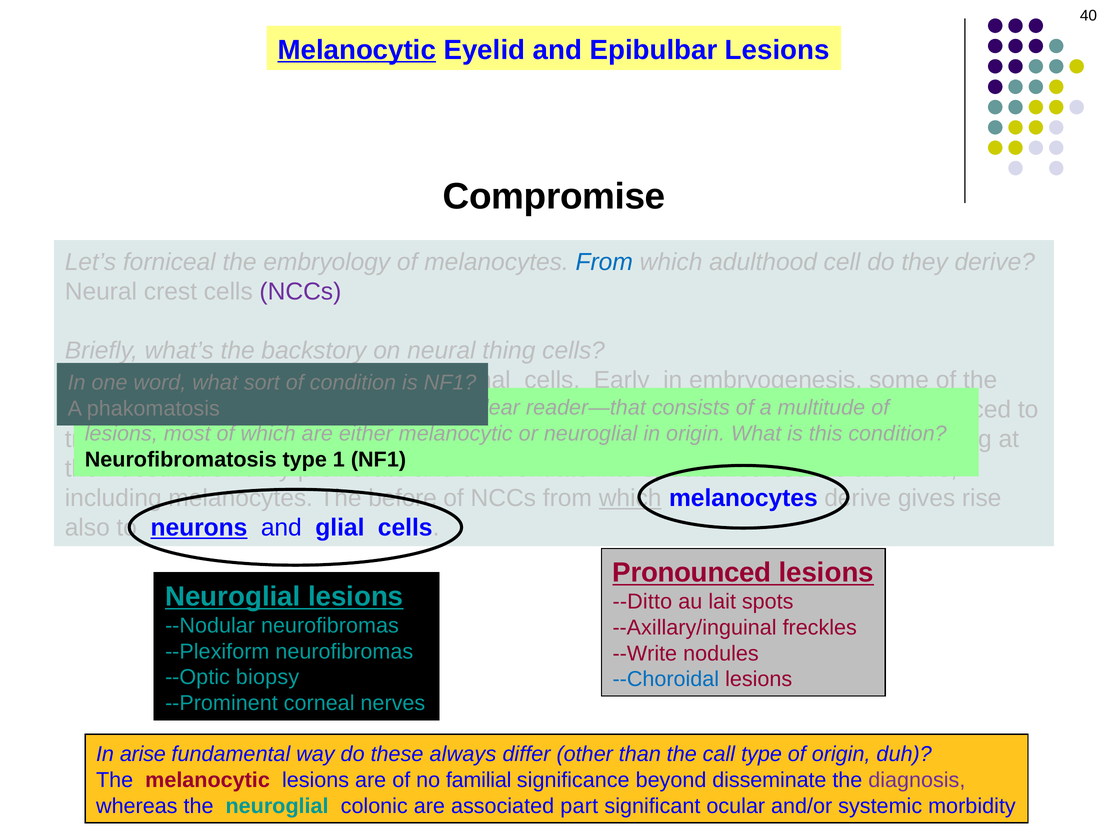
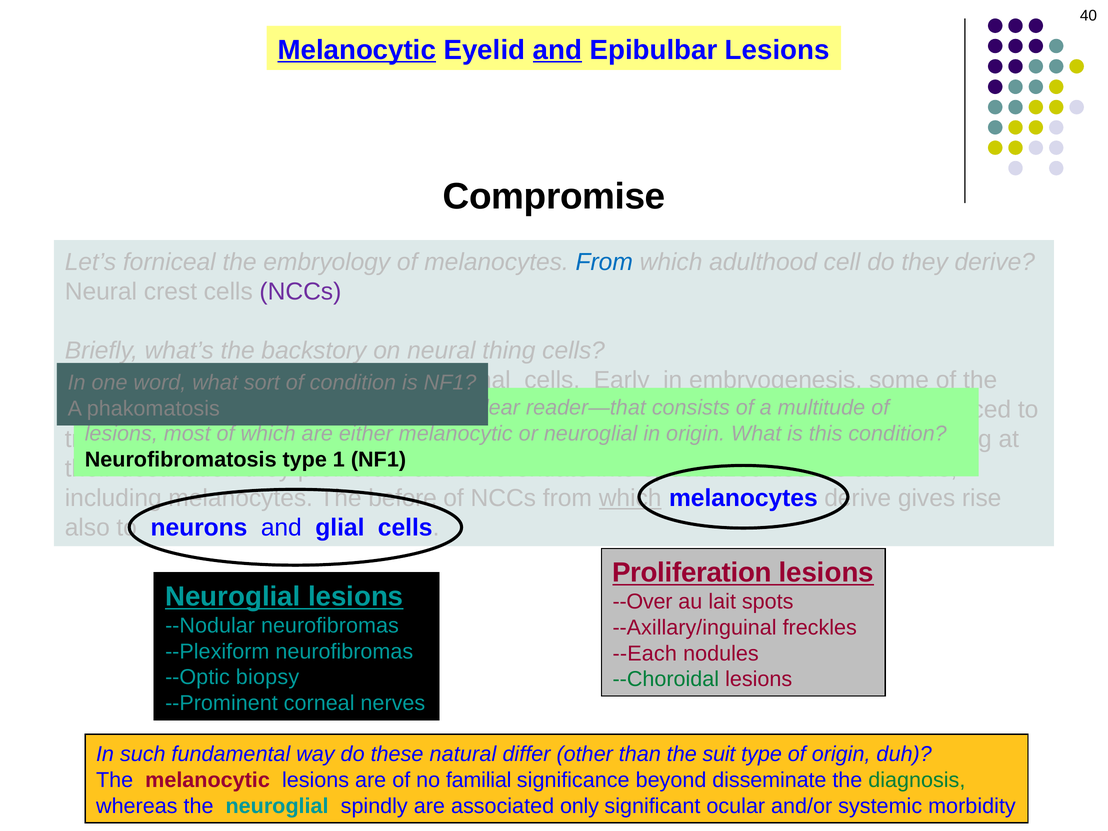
and at (557, 50) underline: none -> present
neurons underline: present -> none
Pronounced: Pronounced -> Proliferation
--Ditto: --Ditto -> --Over
--Write: --Write -> --Each
--Choroidal colour: blue -> green
arise: arise -> such
always: always -> natural
call: call -> suit
diagnosis colour: purple -> green
colonic: colonic -> spindly
part: part -> only
